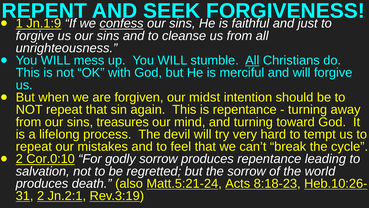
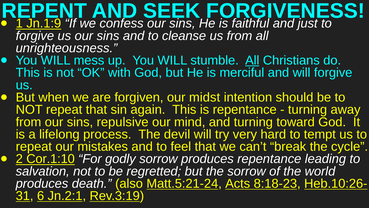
confess underline: present -> none
treasures: treasures -> repulsive
Cor.0:10: Cor.0:10 -> Cor.1:10
2 at (41, 196): 2 -> 6
